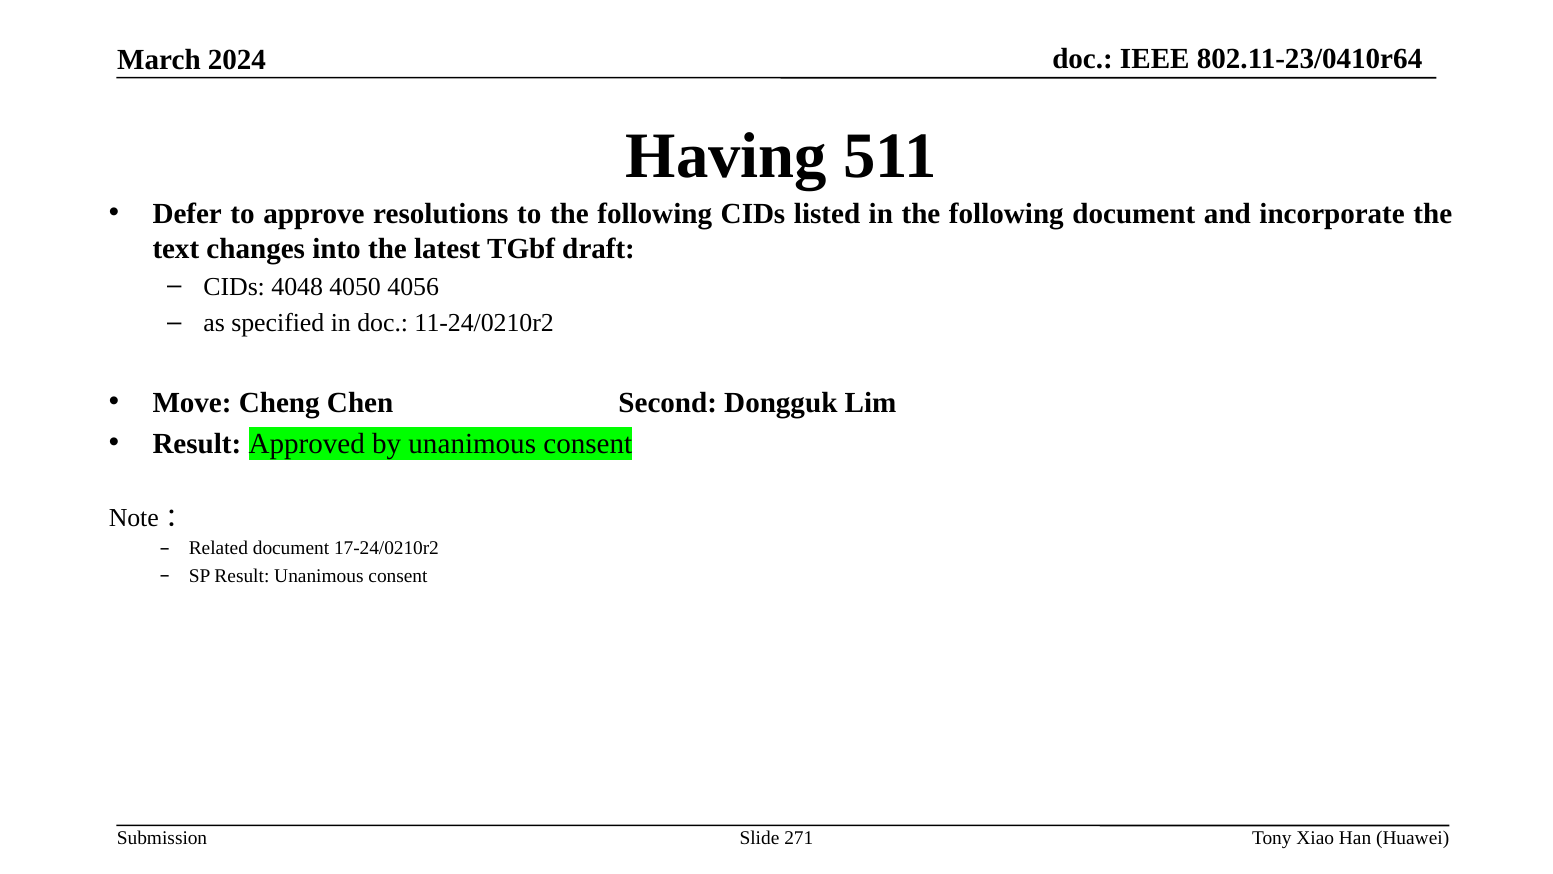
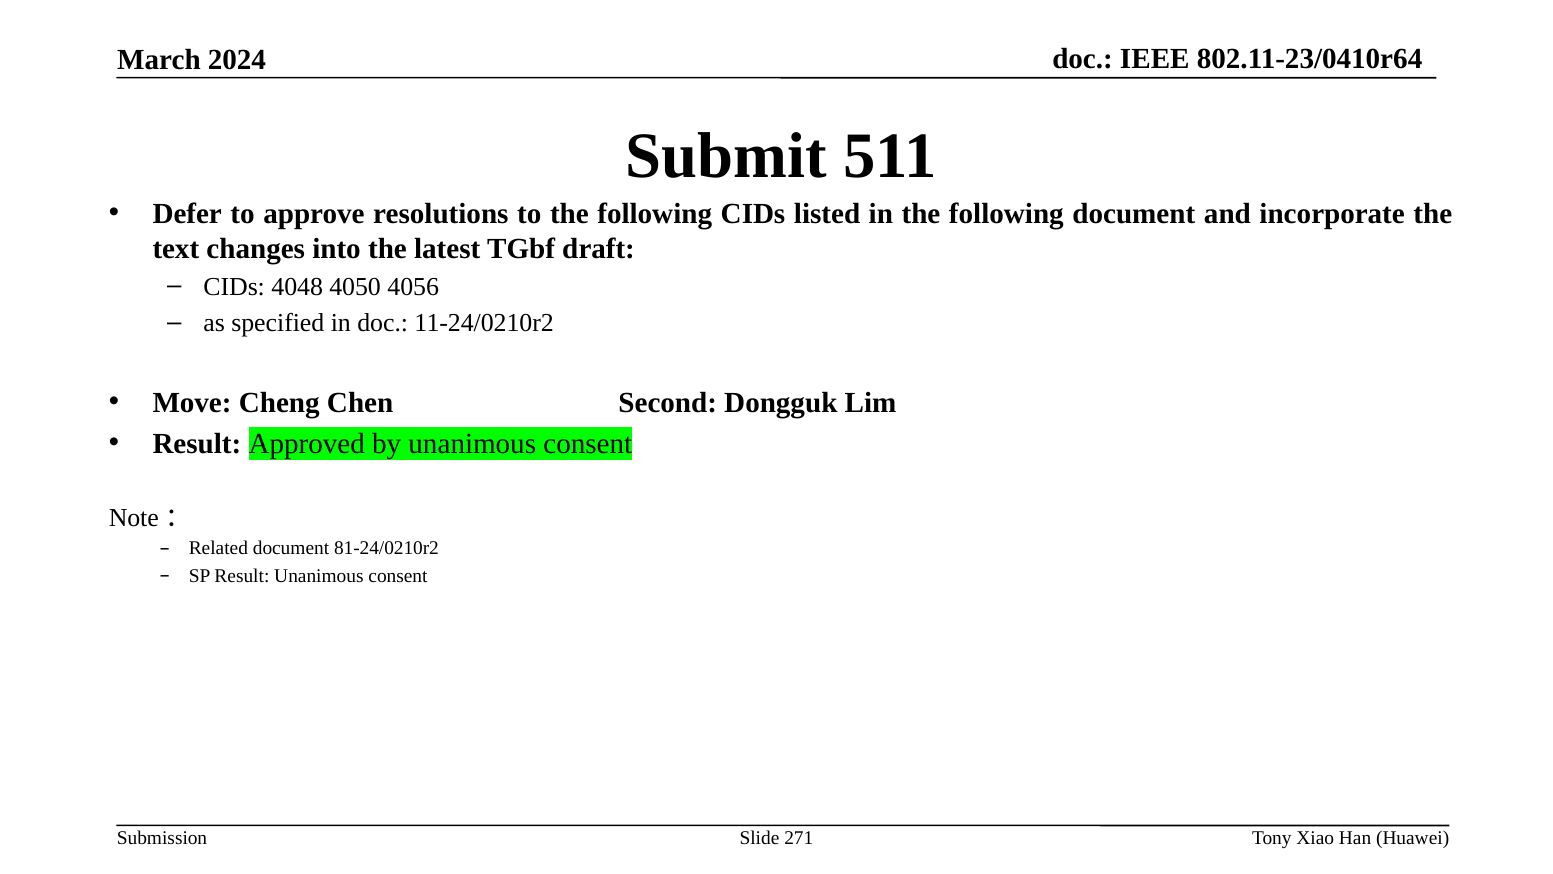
Having: Having -> Submit
17-24/0210r2: 17-24/0210r2 -> 81-24/0210r2
